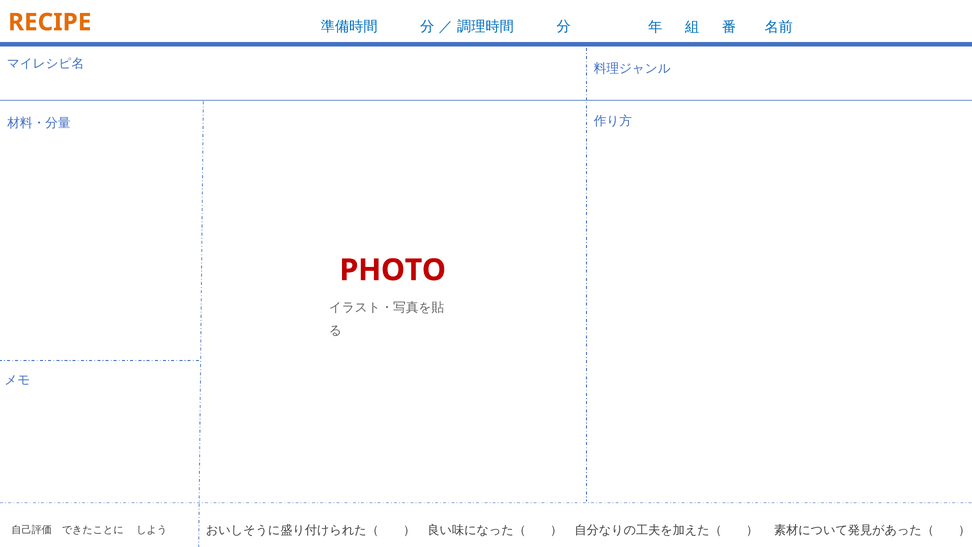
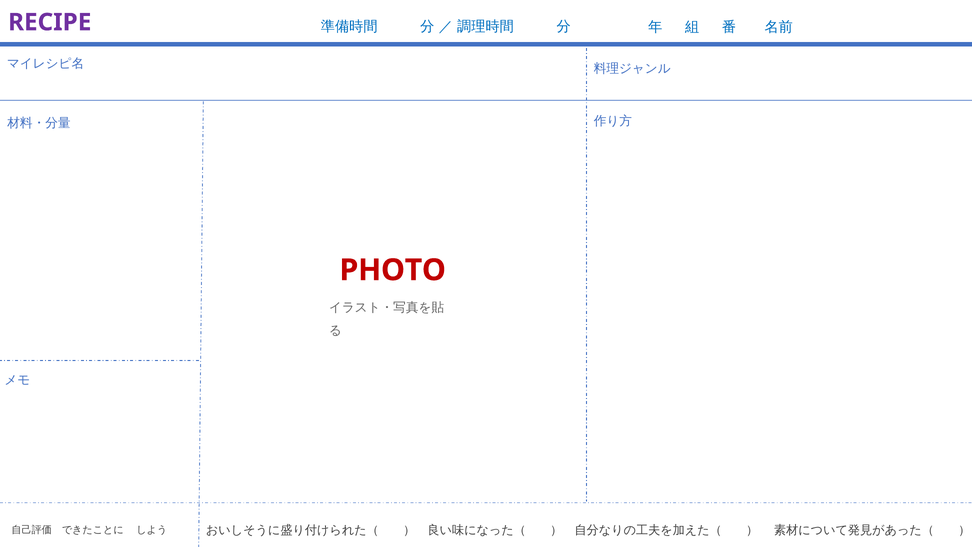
RECIPE colour: orange -> purple
